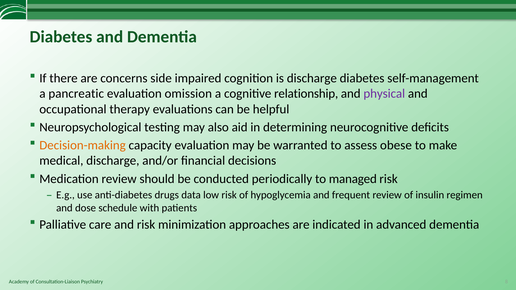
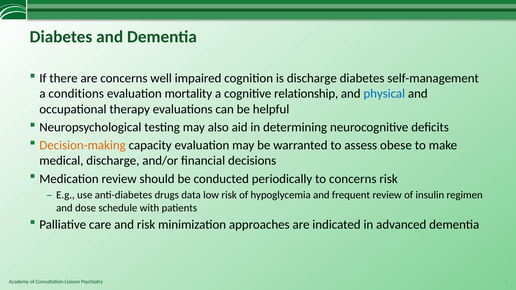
side: side -> well
pancreatic: pancreatic -> conditions
omission: omission -> mortality
physical colour: purple -> blue
to managed: managed -> concerns
